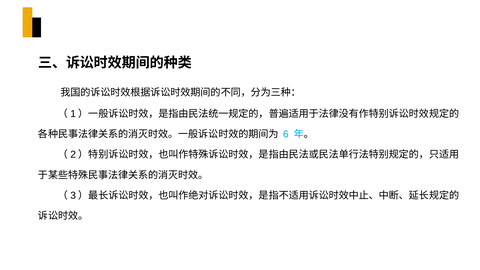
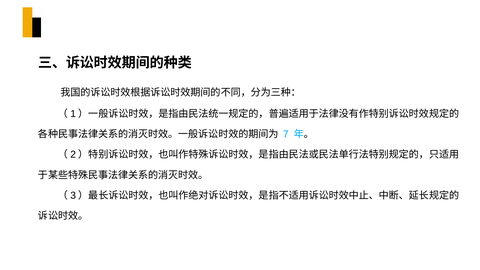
6: 6 -> 7
